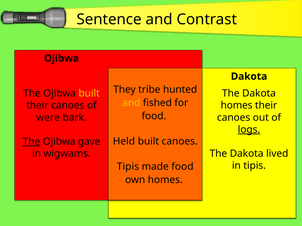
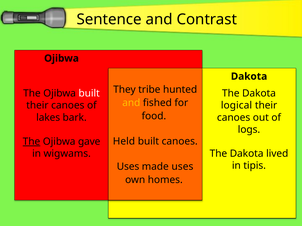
built at (89, 94) colour: yellow -> white
homes at (237, 106): homes -> logical
were: were -> lakes
logs underline: present -> none
Tipis at (128, 167): Tipis -> Uses
made food: food -> uses
